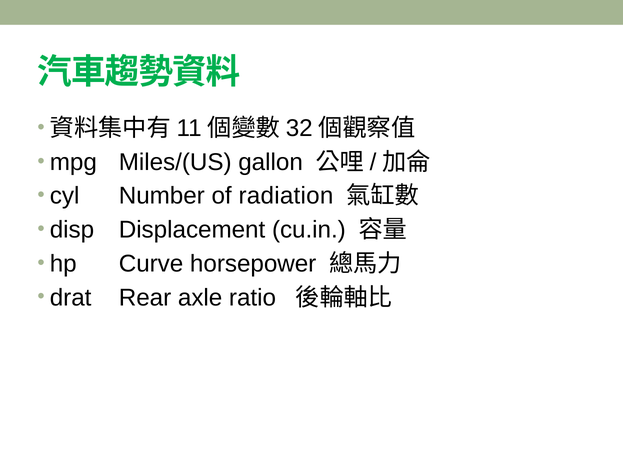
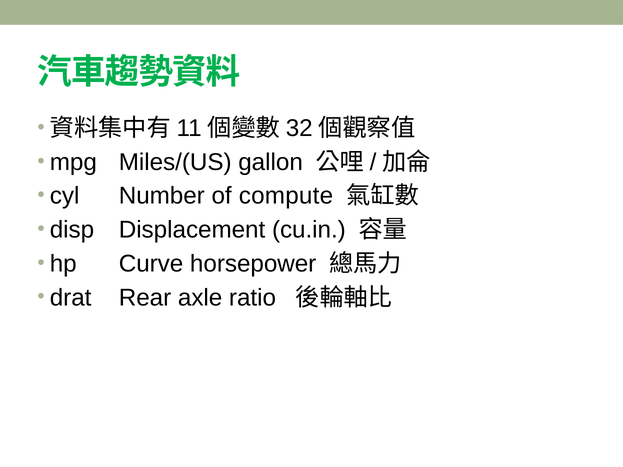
radiation: radiation -> compute
